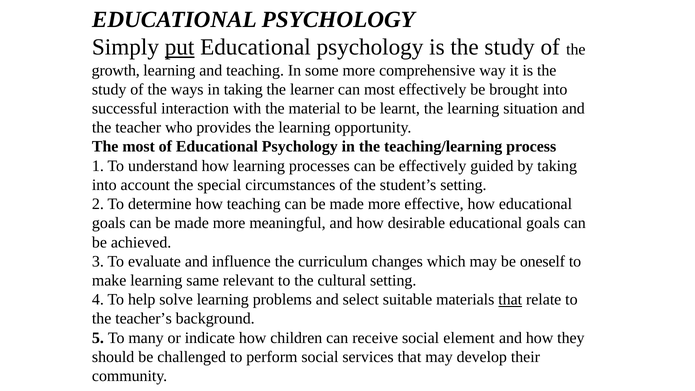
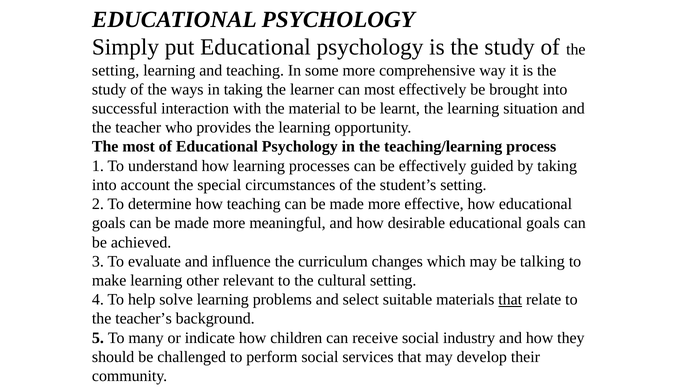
put underline: present -> none
growth at (116, 70): growth -> setting
oneself: oneself -> talking
same: same -> other
element: element -> industry
